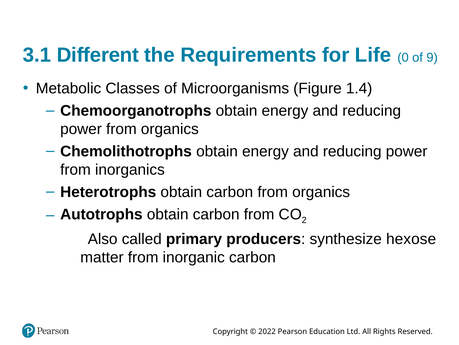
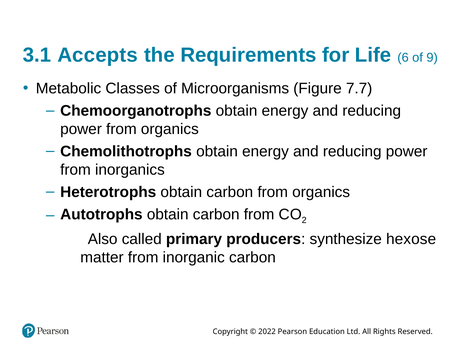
Different: Different -> Accepts
0: 0 -> 6
1.4: 1.4 -> 7.7
